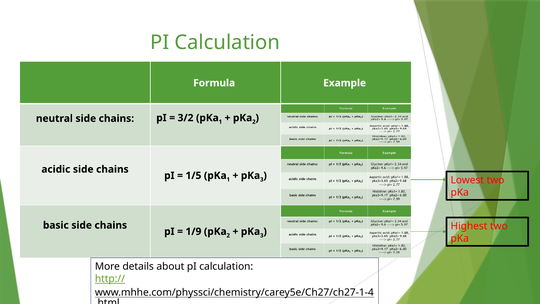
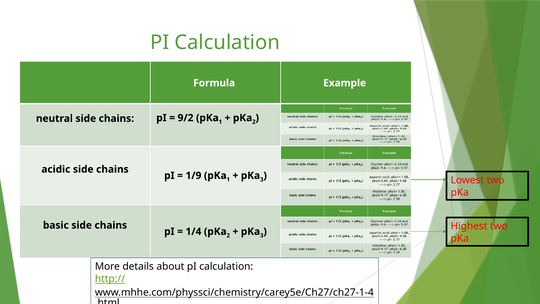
3/2: 3/2 -> 9/2
1/5: 1/5 -> 1/9
1/9: 1/9 -> 1/4
